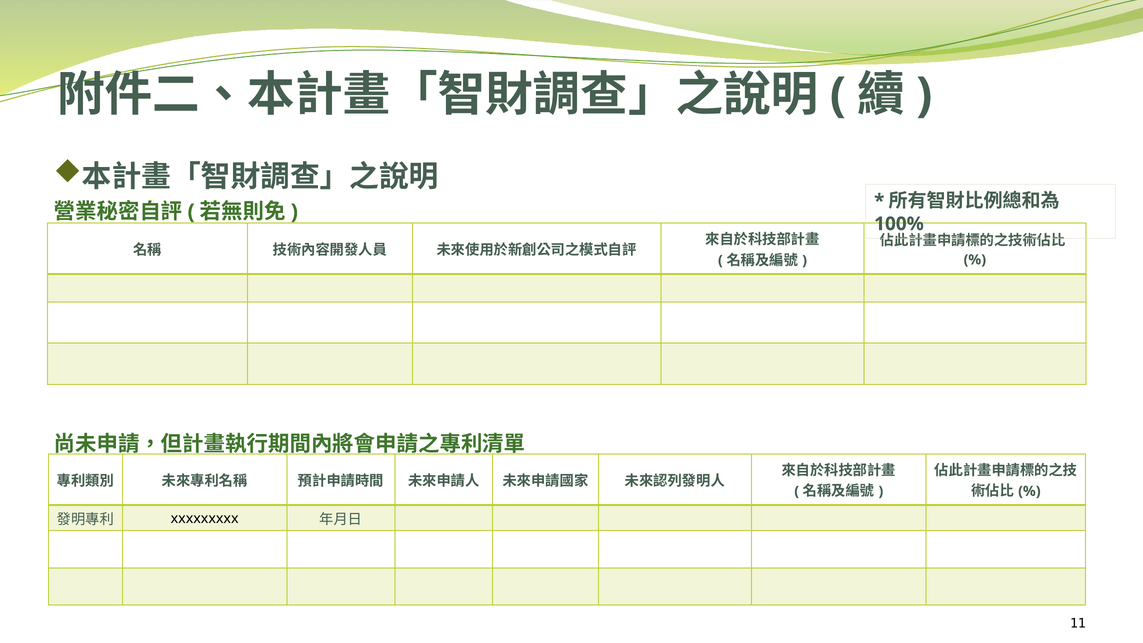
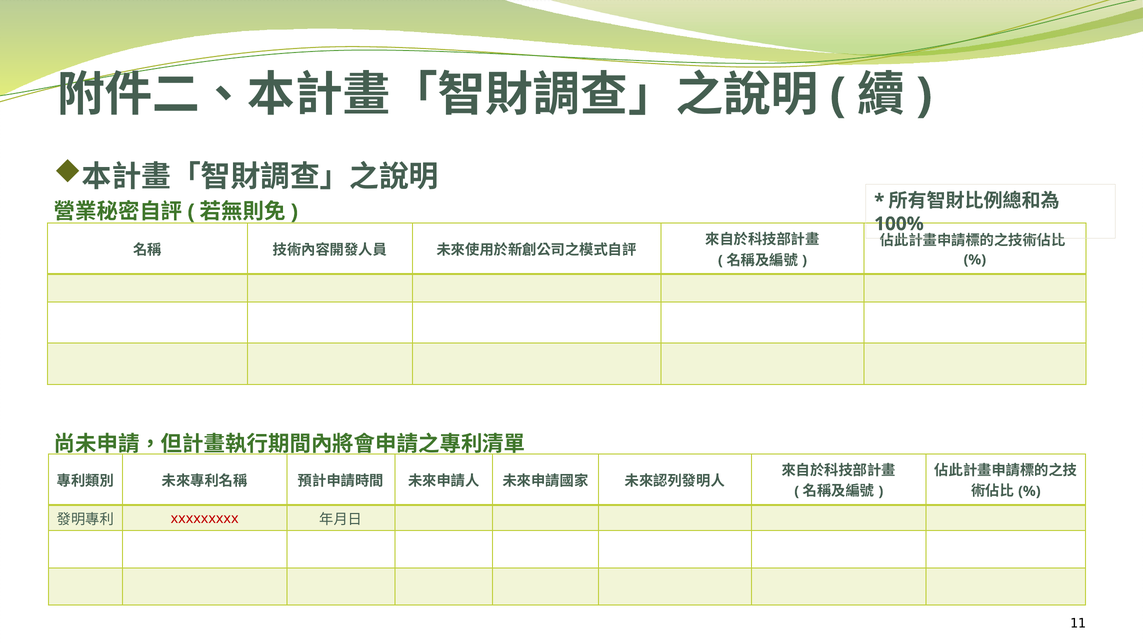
xxxxxxxxx colour: black -> red
